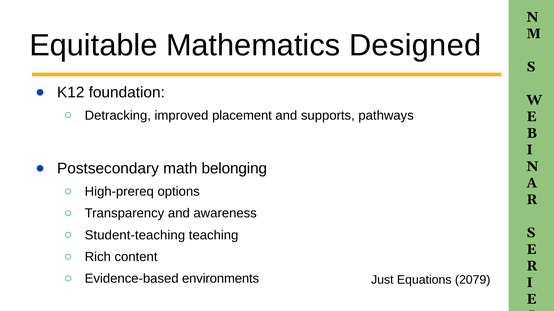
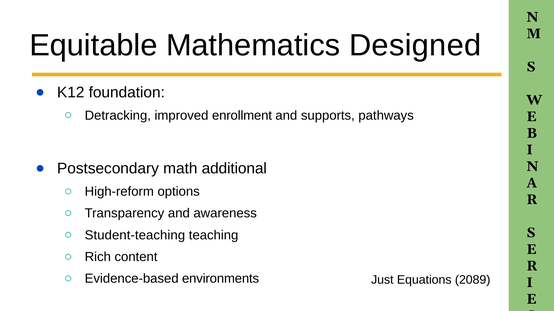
placement: placement -> enrollment
belonging: belonging -> additional
High-prereq: High-prereq -> High-reform
2079: 2079 -> 2089
